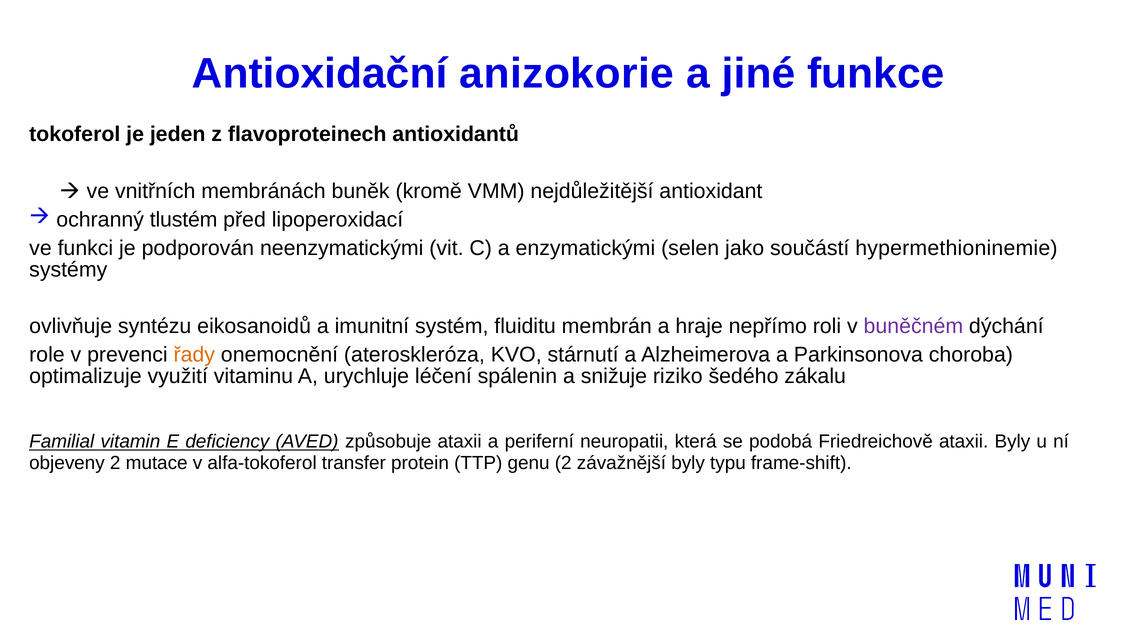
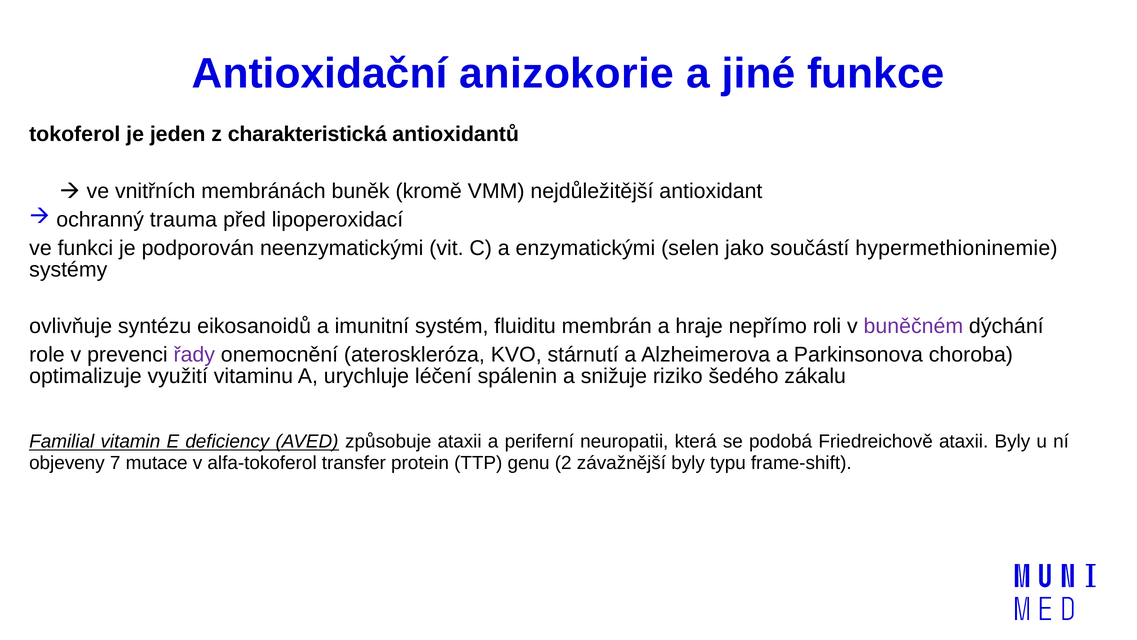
flavoproteinech: flavoproteinech -> charakteristická
tlustém: tlustém -> trauma
řady colour: orange -> purple
objeveny 2: 2 -> 7
